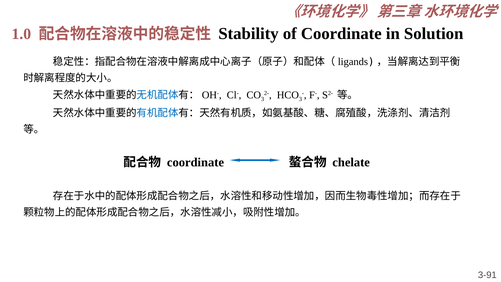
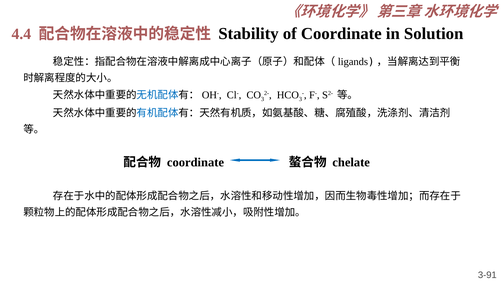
1.0: 1.0 -> 4.4
